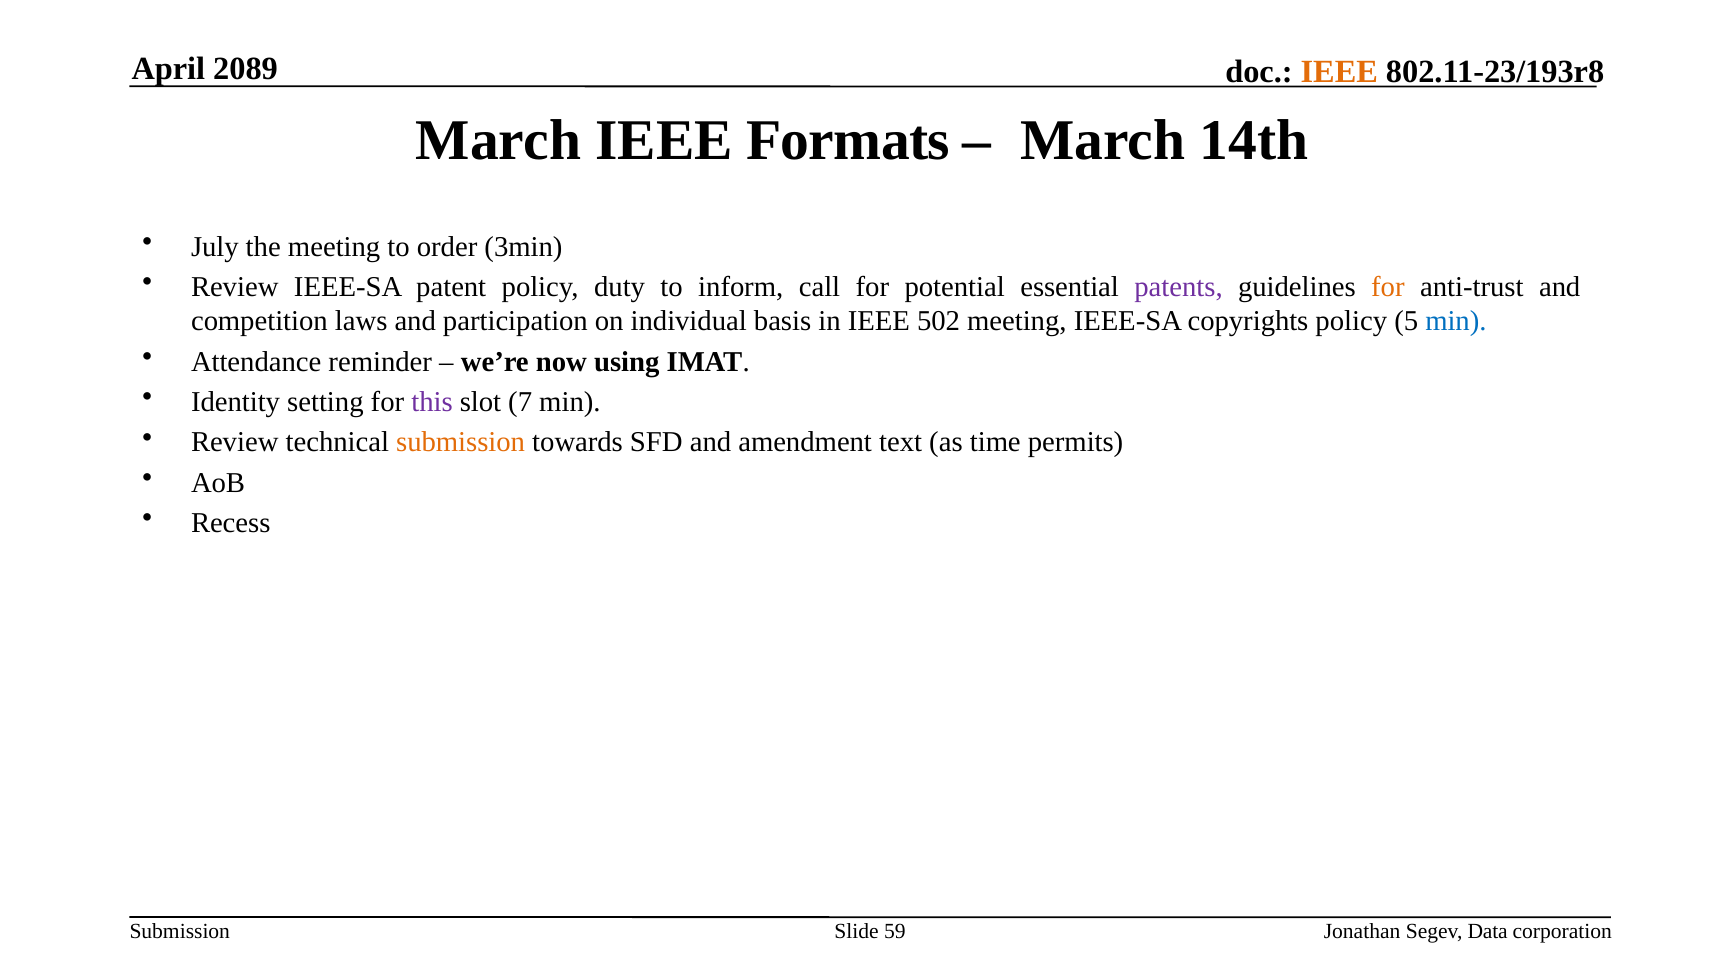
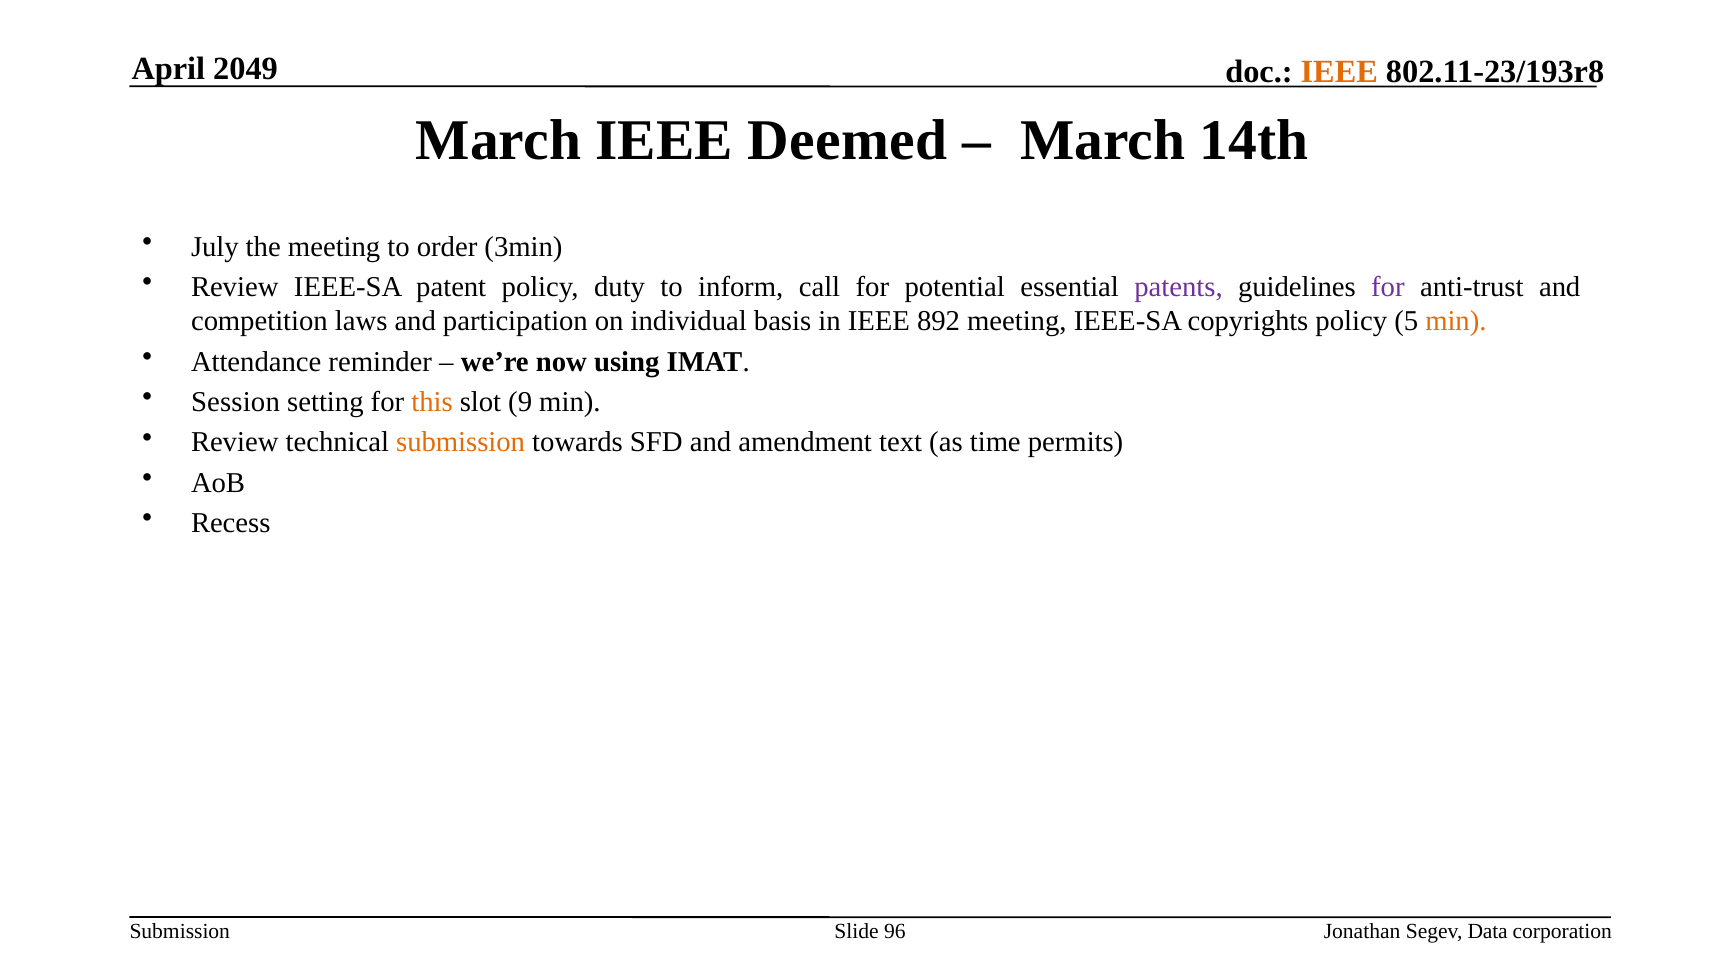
2089: 2089 -> 2049
Formats: Formats -> Deemed
for at (1388, 287) colour: orange -> purple
502: 502 -> 892
min at (1456, 321) colour: blue -> orange
Identity: Identity -> Session
this colour: purple -> orange
7: 7 -> 9
59: 59 -> 96
